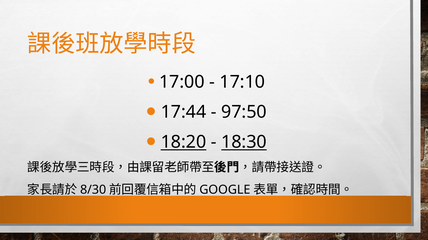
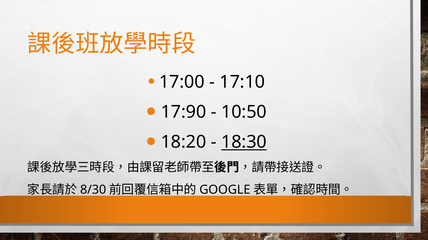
17:44: 17:44 -> 17:90
97:50: 97:50 -> 10:50
18:20 underline: present -> none
